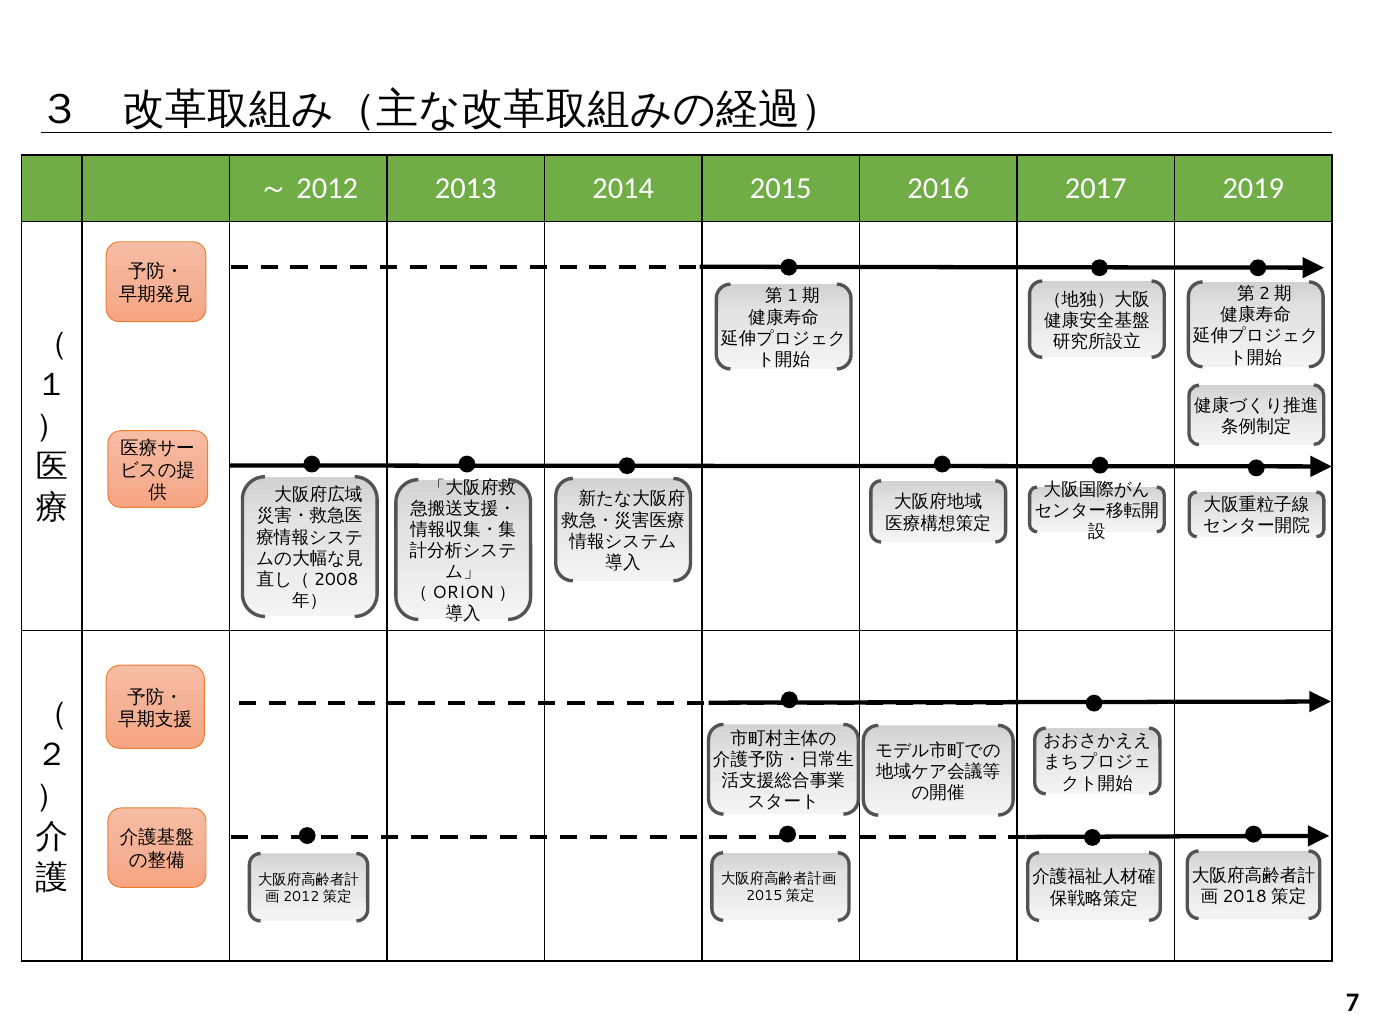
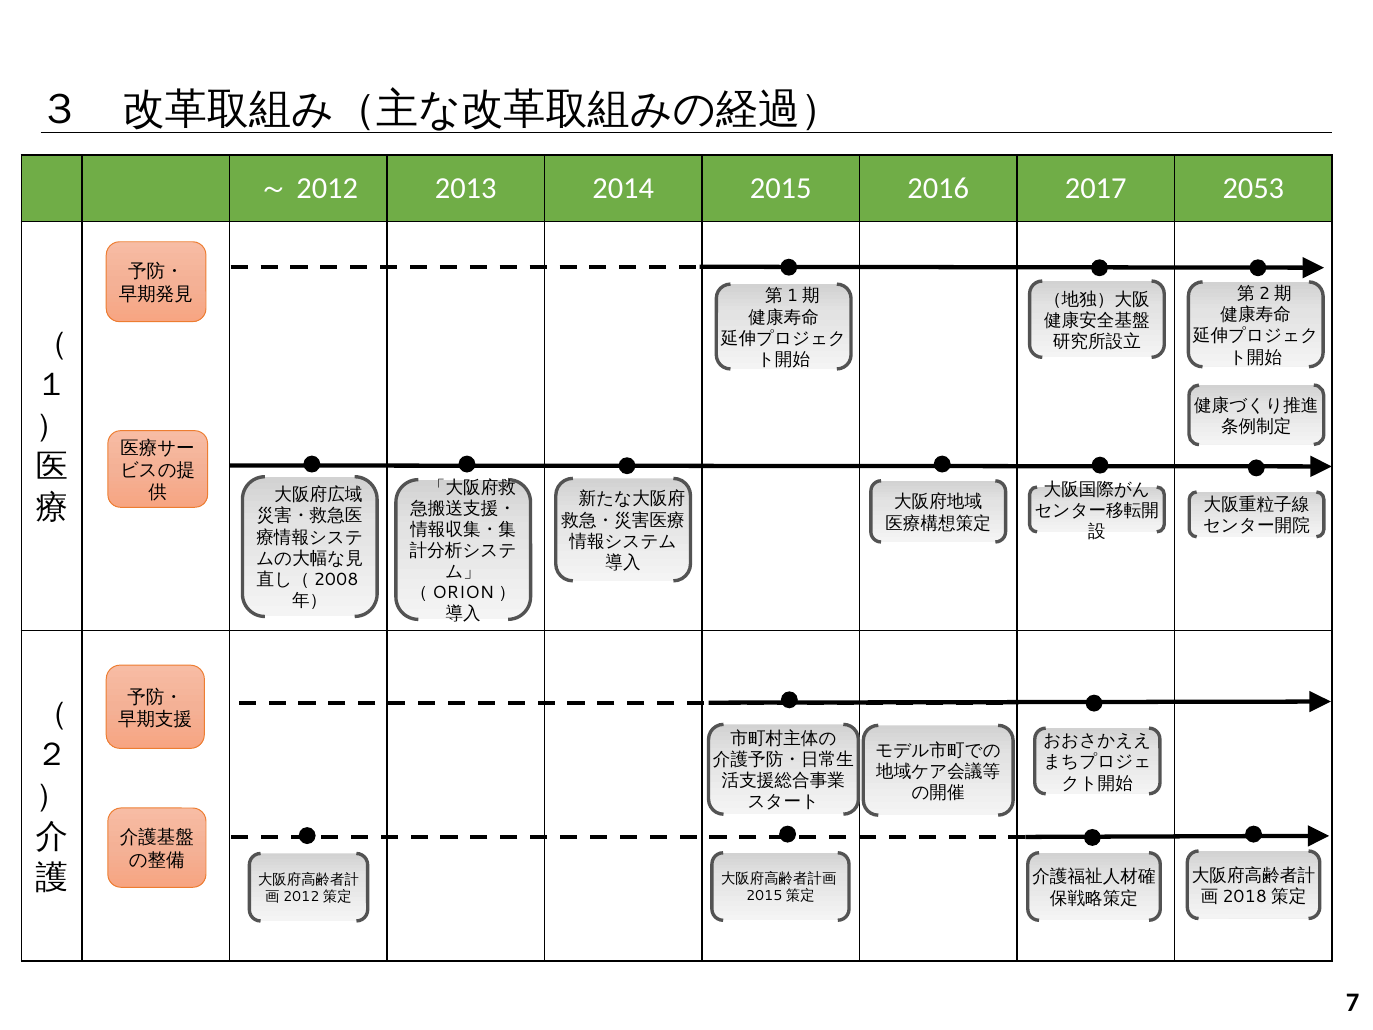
2019: 2019 -> 2053
